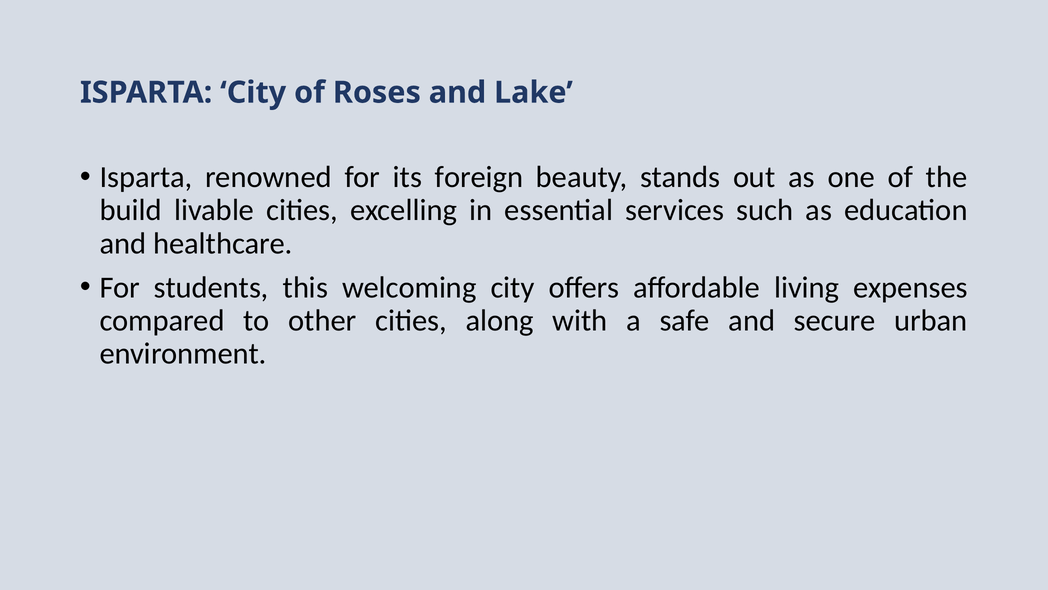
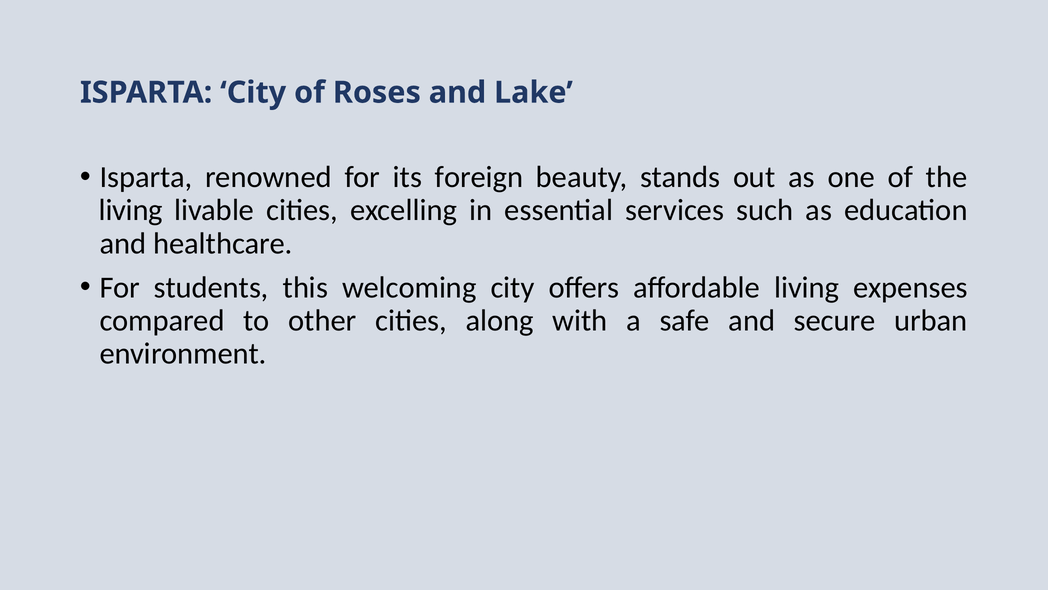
build at (131, 210): build -> living
